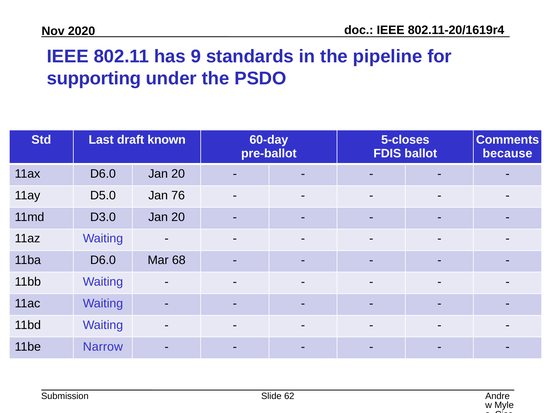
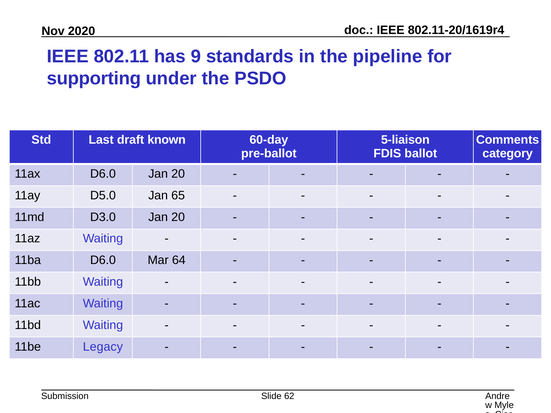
5-closes: 5-closes -> 5-liaison
because: because -> category
76: 76 -> 65
68: 68 -> 64
Narrow: Narrow -> Legacy
